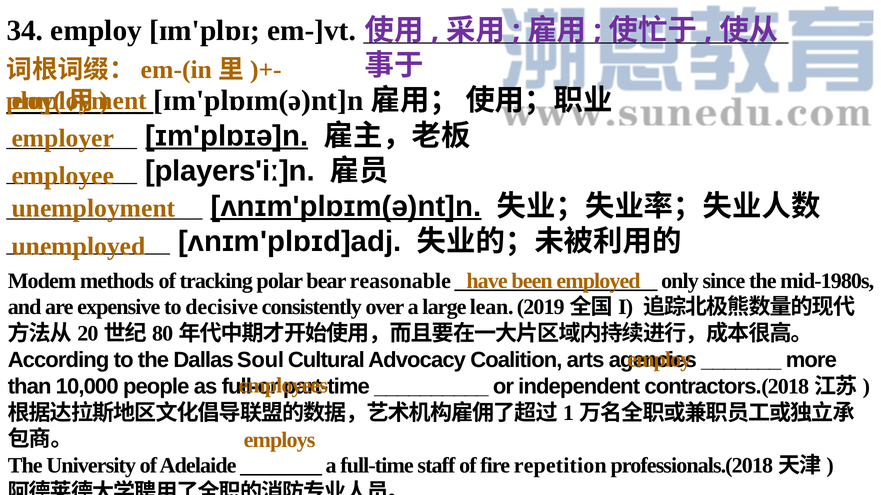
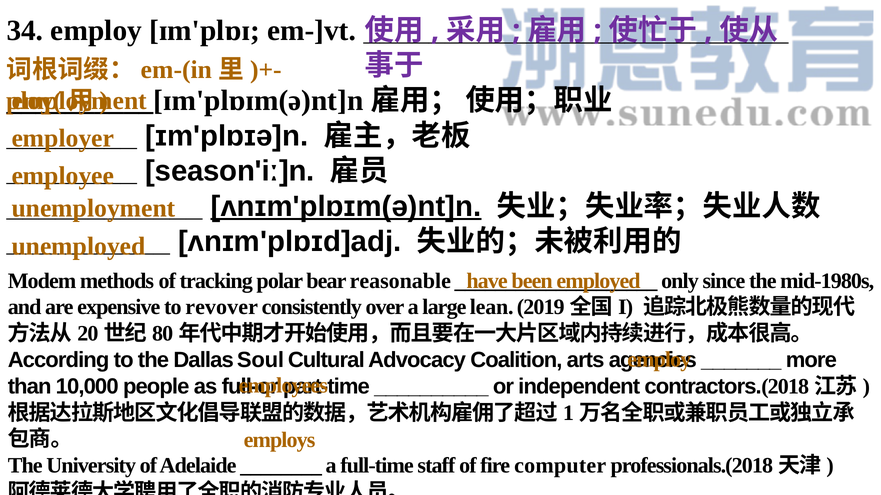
ɪm'plɒɪə]n underline: present -> none
players'iː]n: players'iː]n -> season'iː]n
decisive: decisive -> revover
repetition: repetition -> computer
